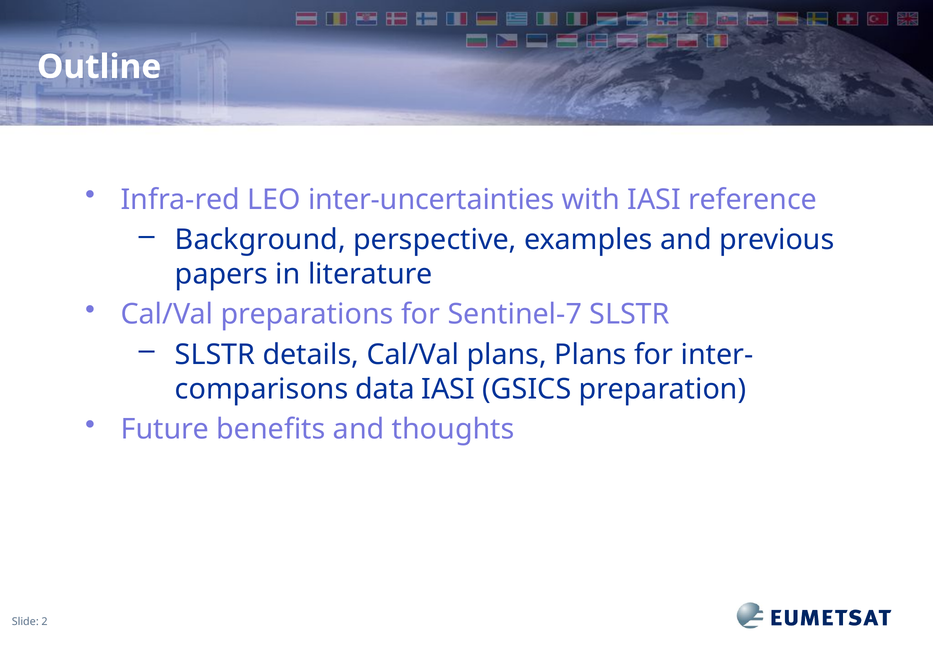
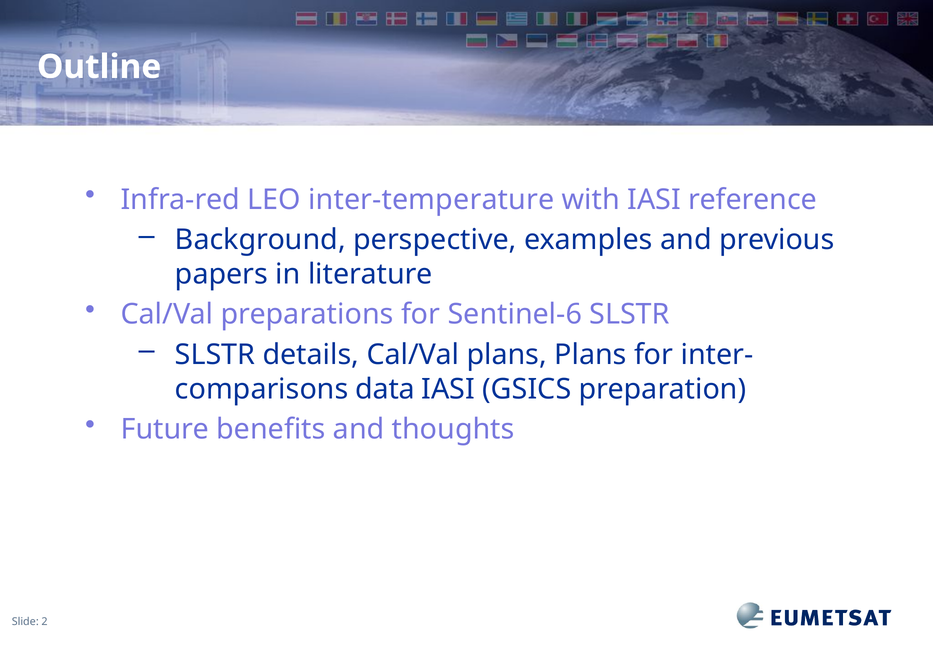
inter-uncertainties: inter-uncertainties -> inter-temperature
Sentinel-7: Sentinel-7 -> Sentinel-6
